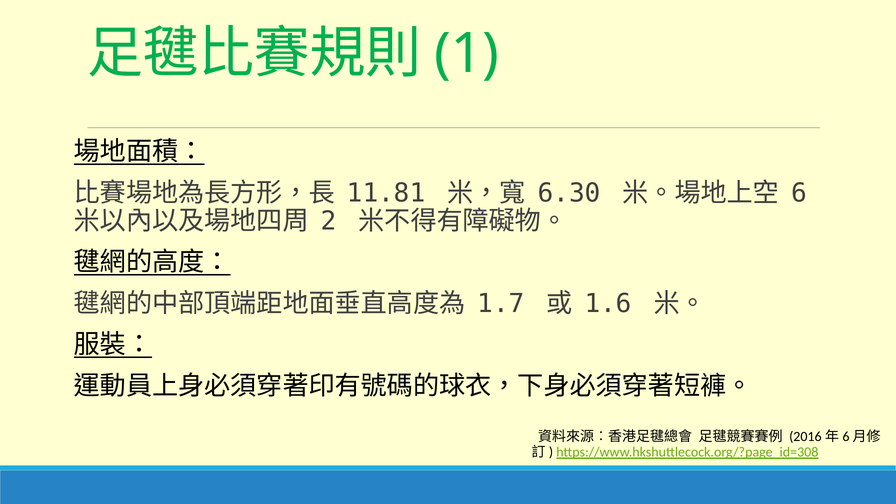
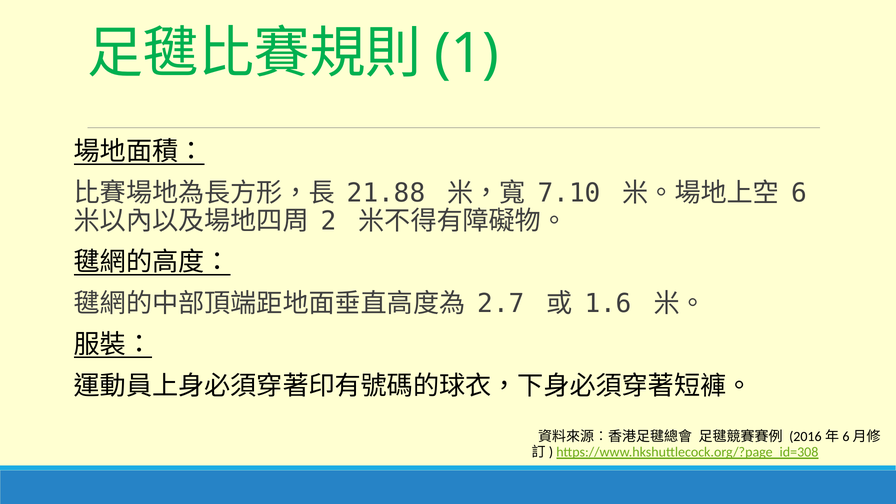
11.81: 11.81 -> 21.88
6.30: 6.30 -> 7.10
1.7: 1.7 -> 2.7
